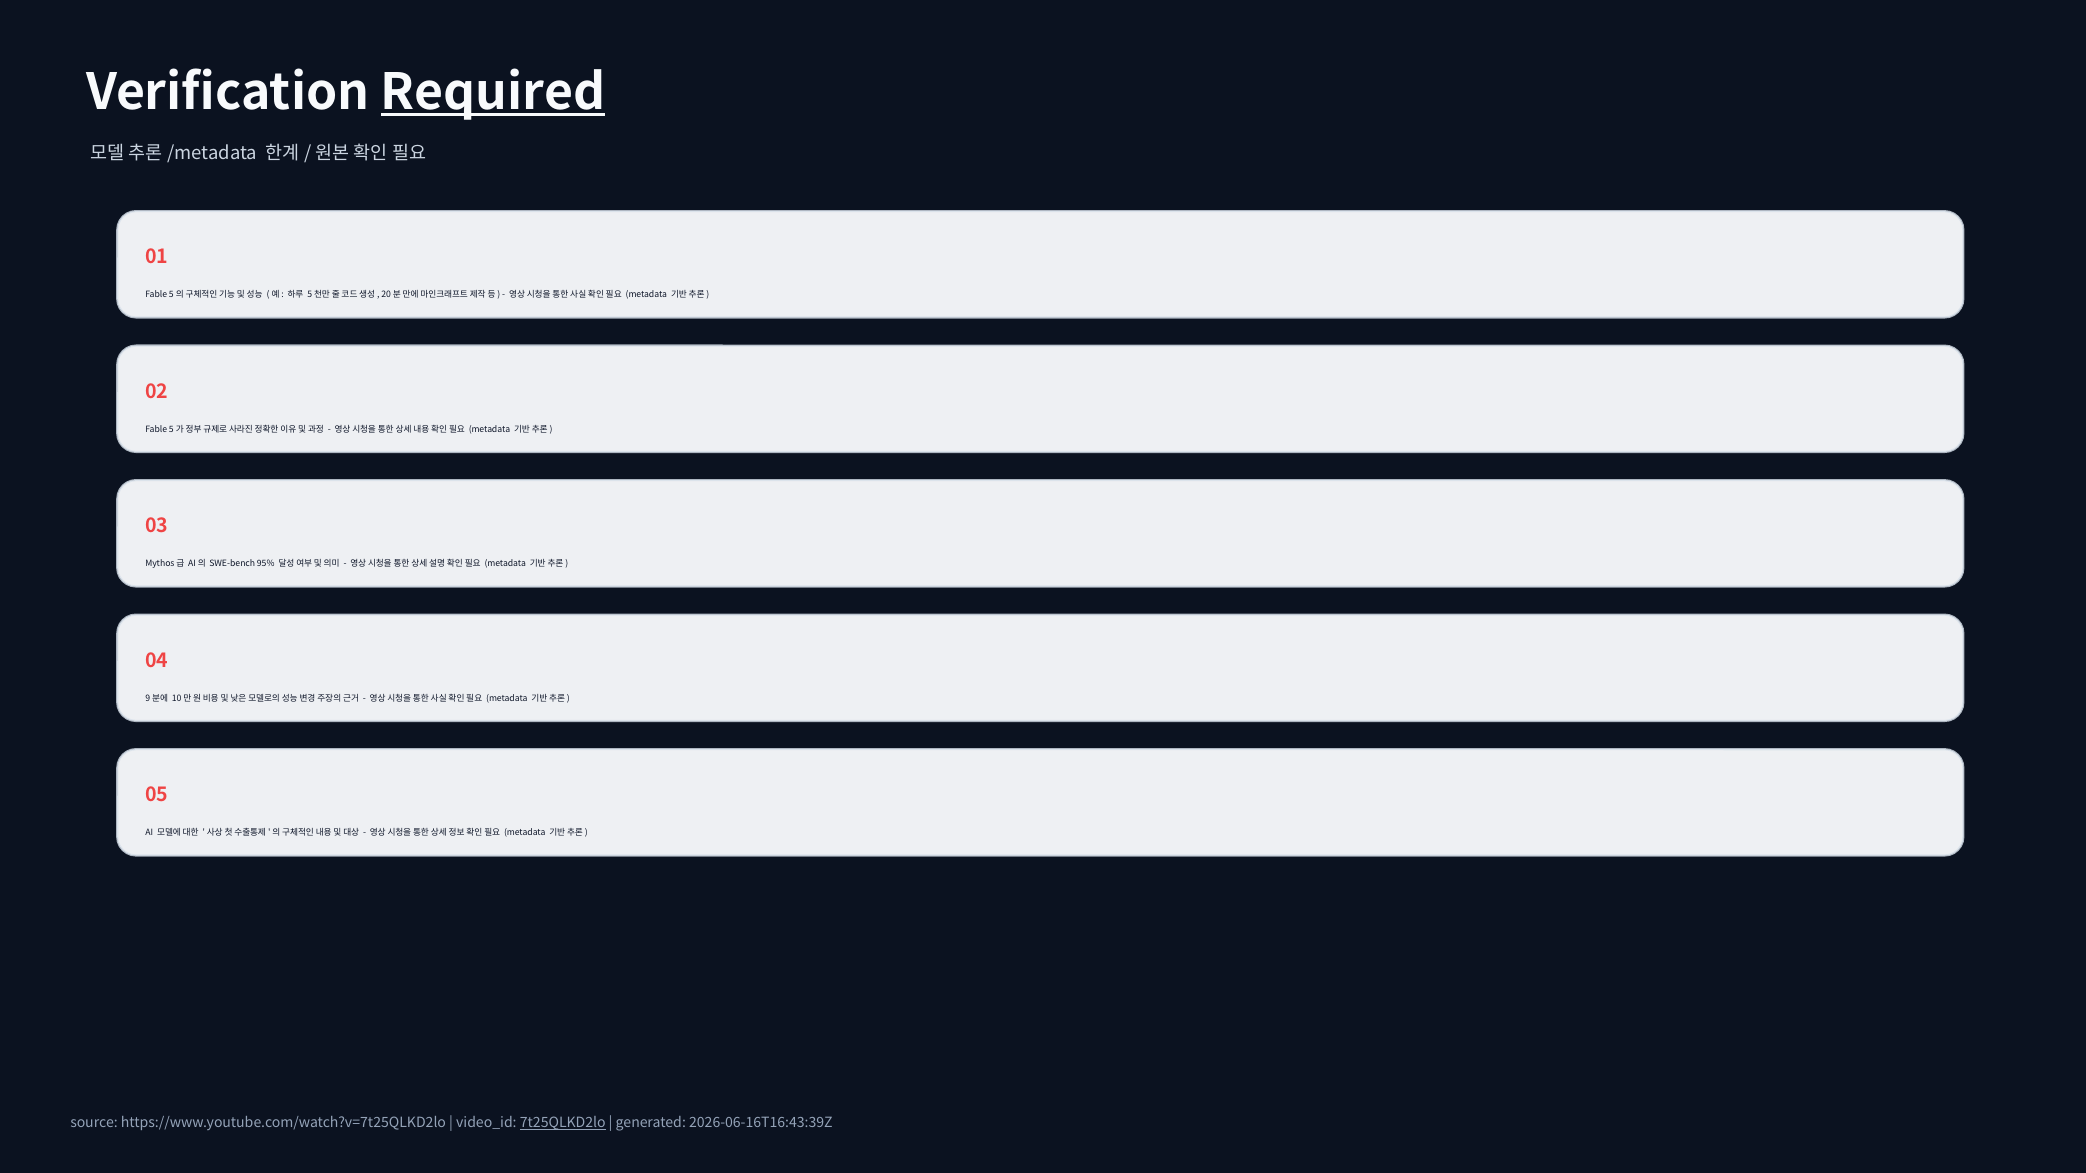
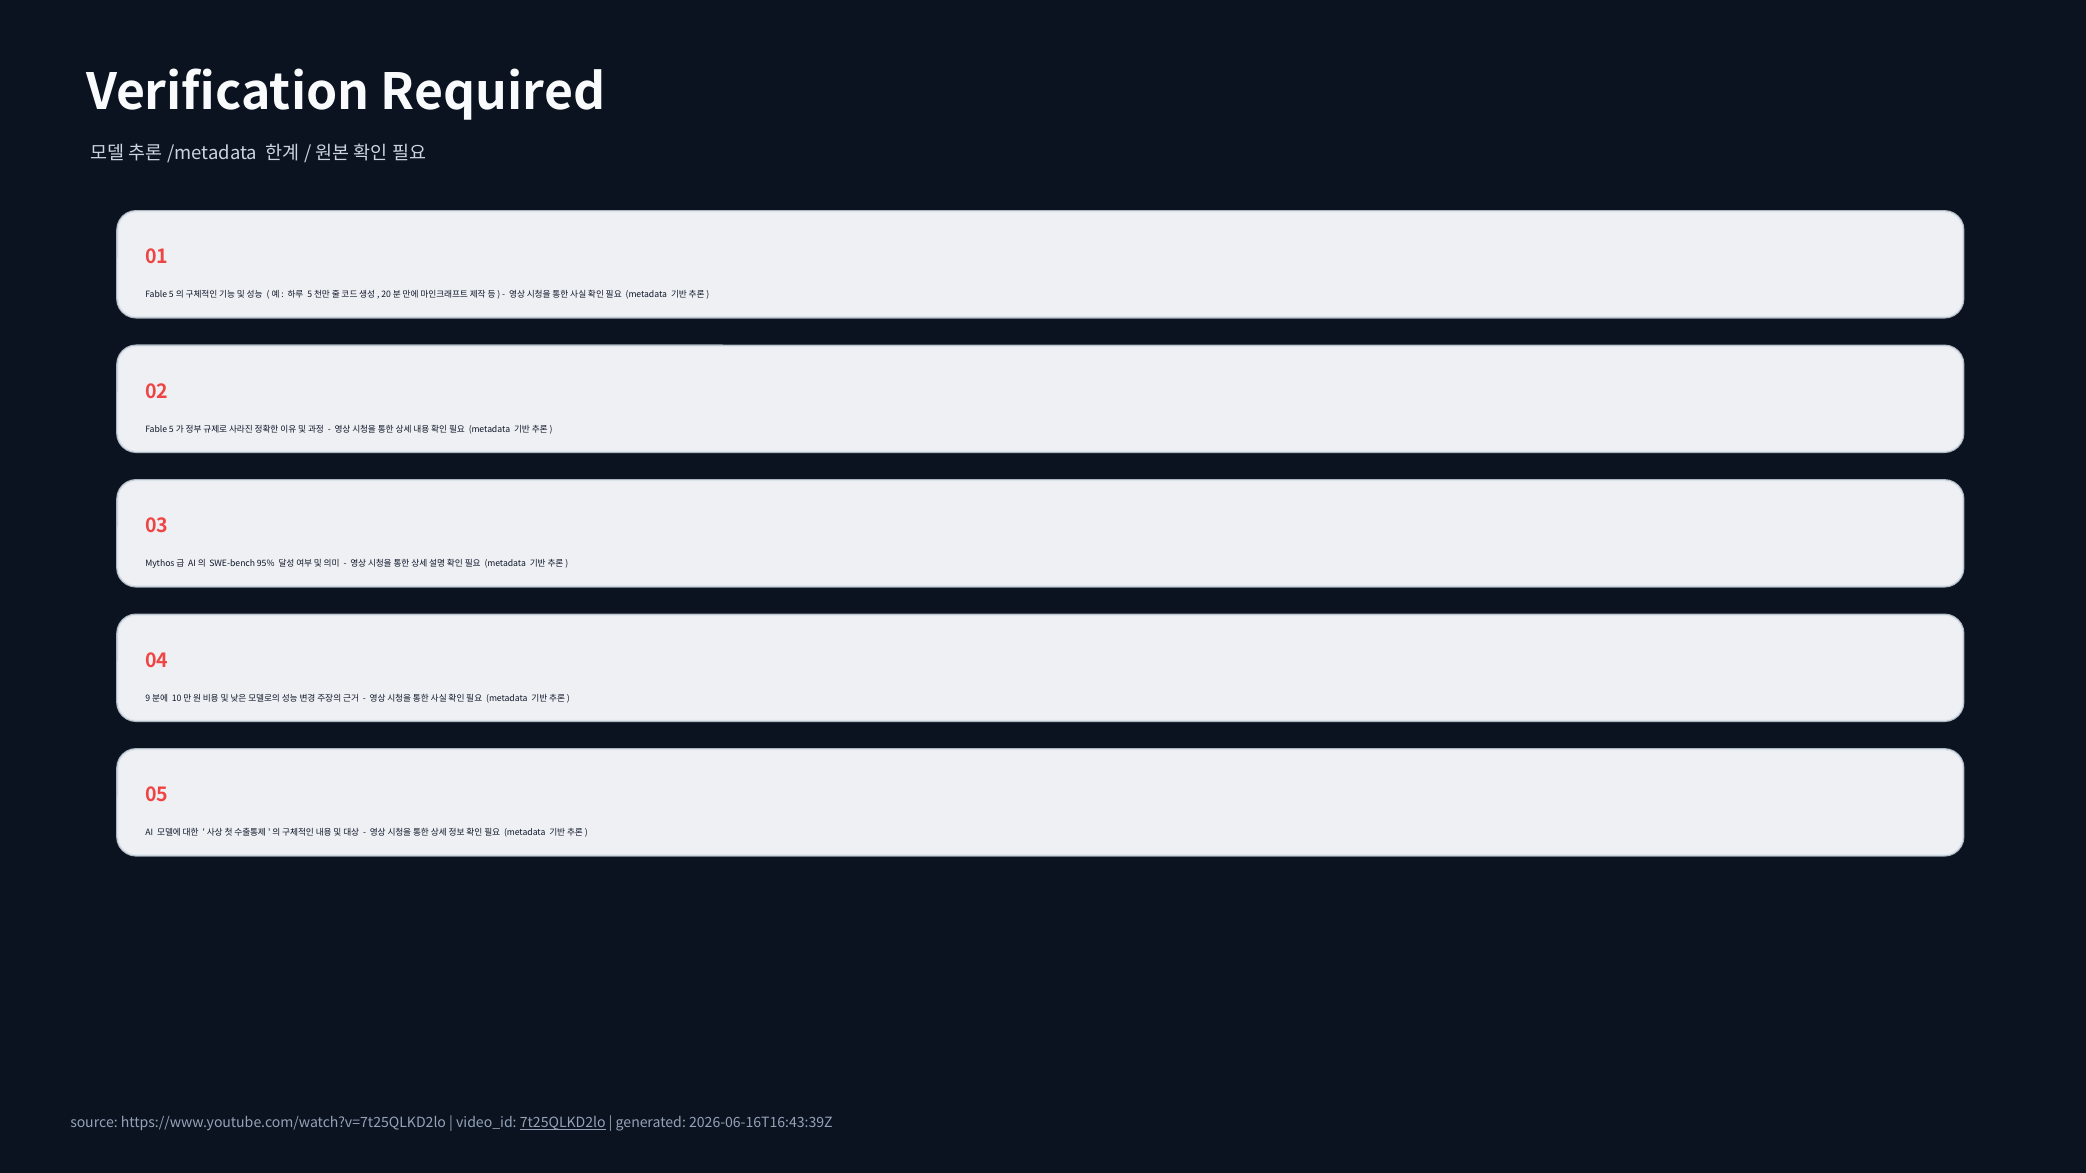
Required underline: present -> none
